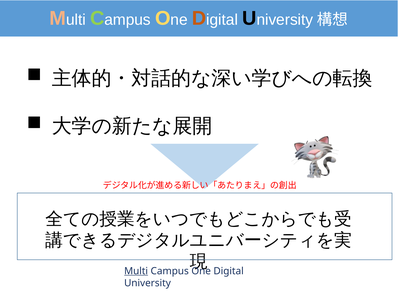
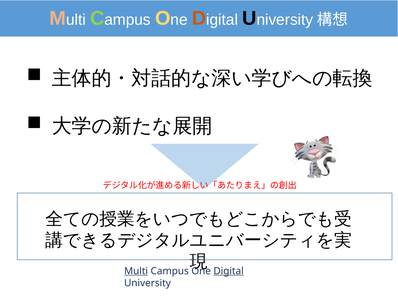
Digital underline: none -> present
